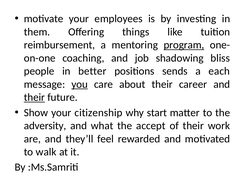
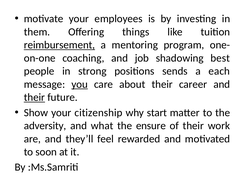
reimbursement underline: none -> present
program underline: present -> none
bliss: bliss -> best
better: better -> strong
accept: accept -> ensure
walk: walk -> soon
